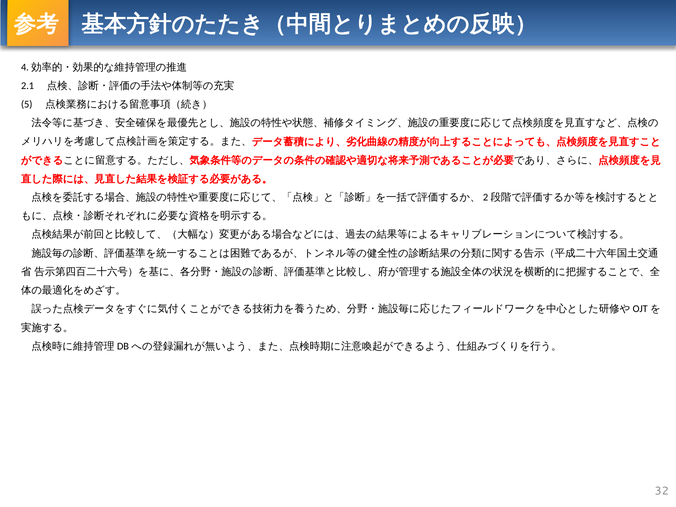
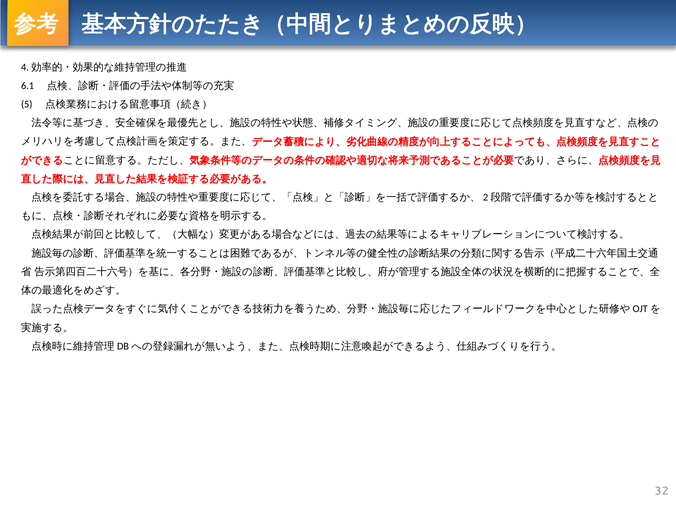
2.1: 2.1 -> 6.1
